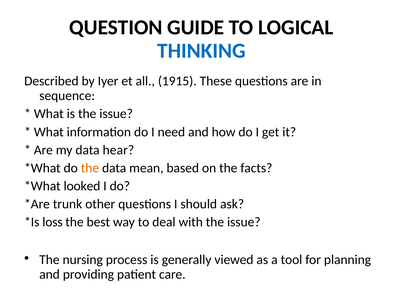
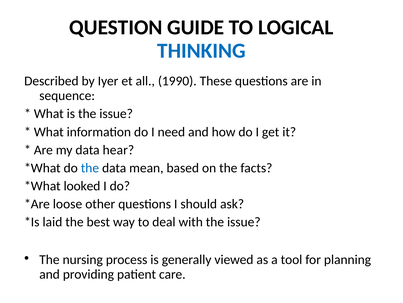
1915: 1915 -> 1990
the at (90, 168) colour: orange -> blue
trunk: trunk -> loose
loss: loss -> laid
